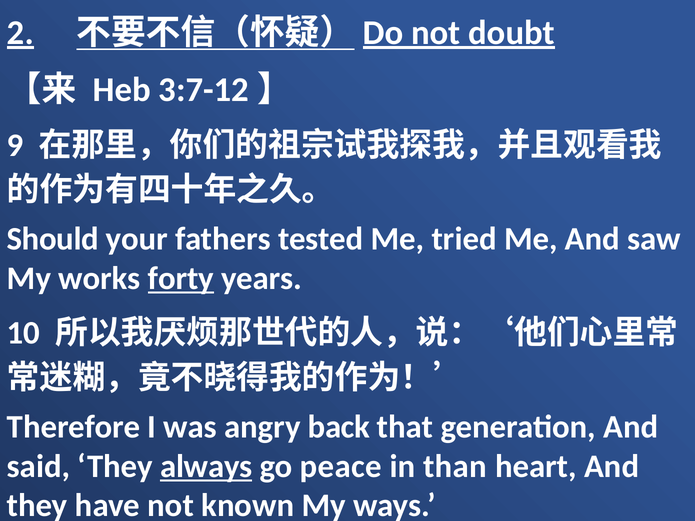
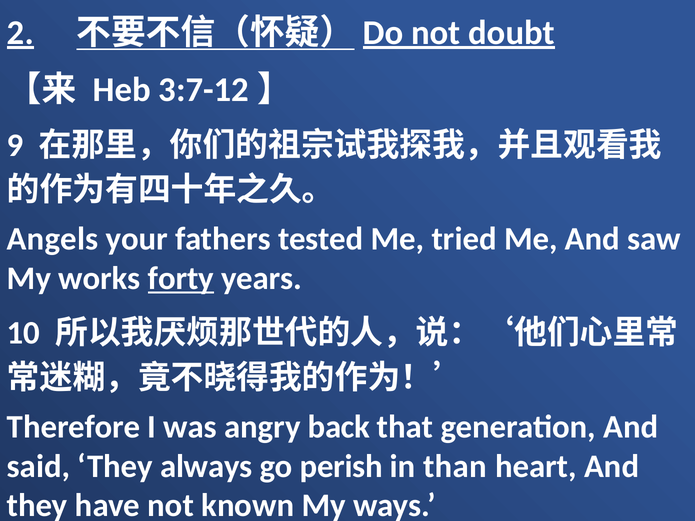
Should: Should -> Angels
always underline: present -> none
peace: peace -> perish
